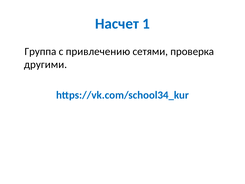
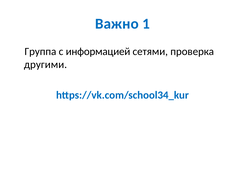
Насчет: Насчет -> Важно
привлечению: привлечению -> информацией
